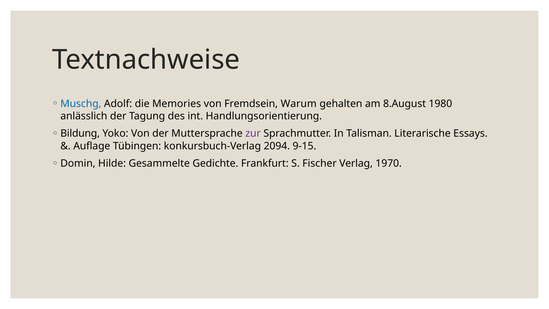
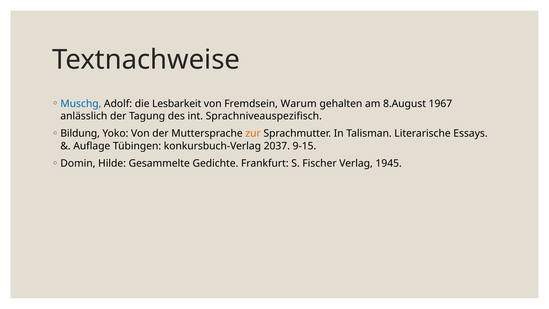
Memories: Memories -> Lesbarkeit
1980: 1980 -> 1967
Handlungsorientierung: Handlungsorientierung -> Sprachniveauspezifisch
zur colour: purple -> orange
2094: 2094 -> 2037
1970: 1970 -> 1945
